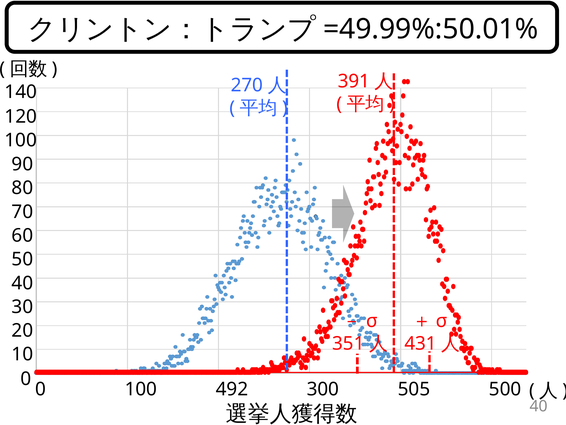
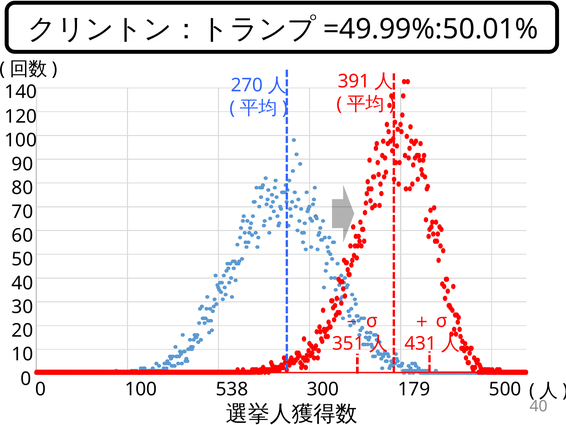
492: 492 -> 538
505: 505 -> 179
